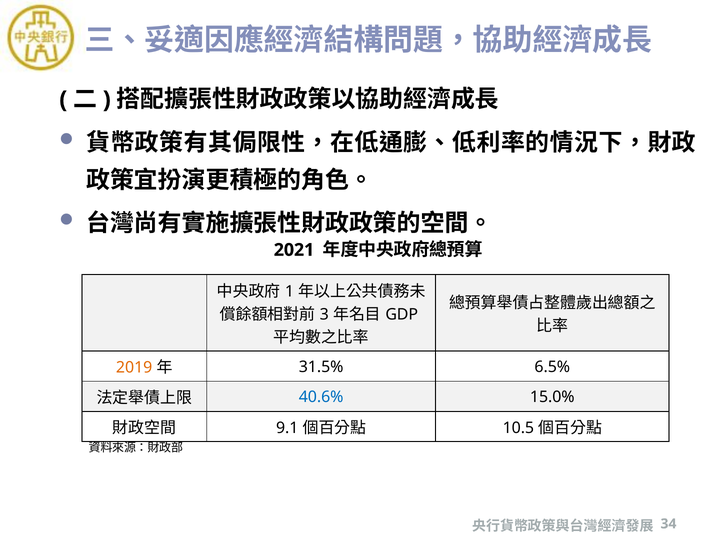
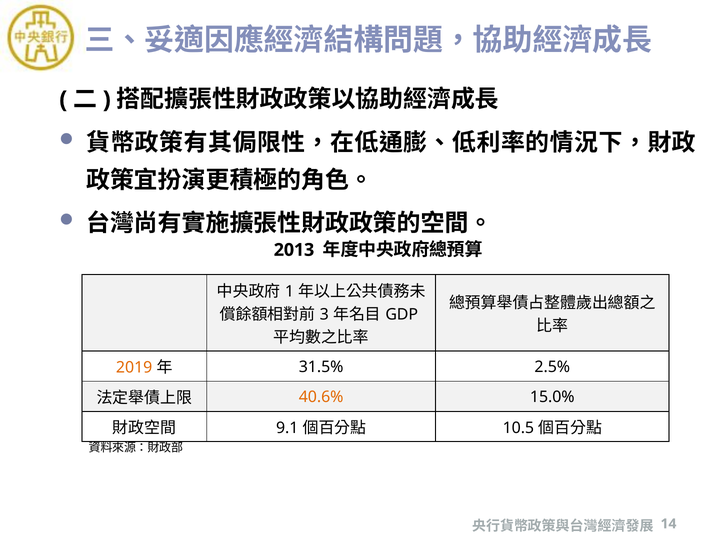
2021: 2021 -> 2013
6.5%: 6.5% -> 2.5%
40.6% colour: blue -> orange
34: 34 -> 14
